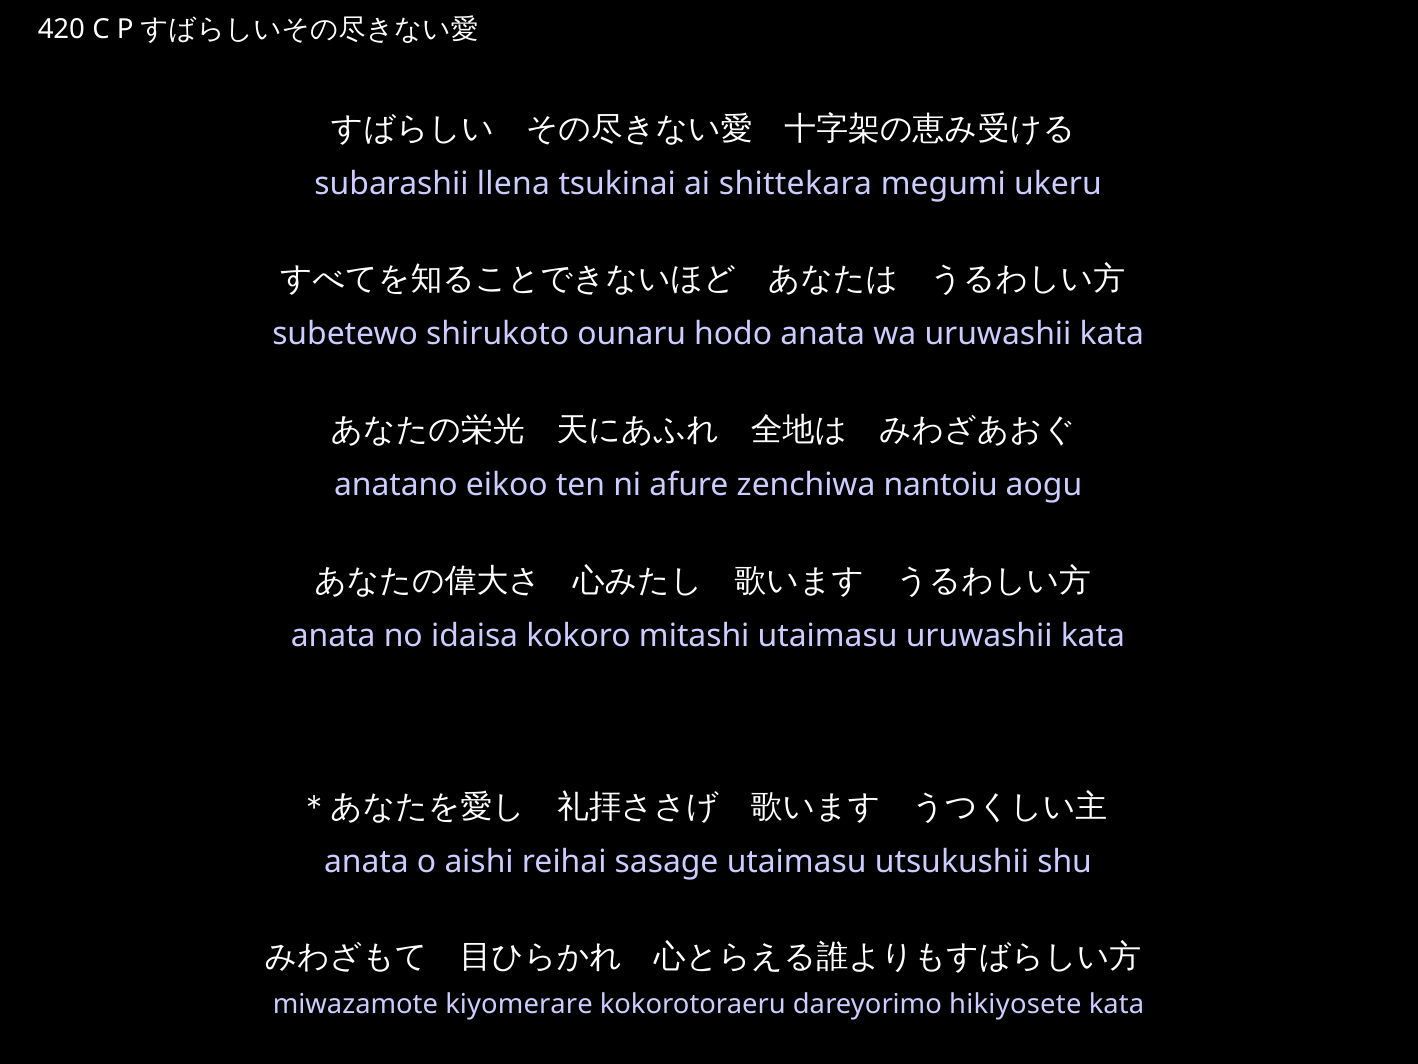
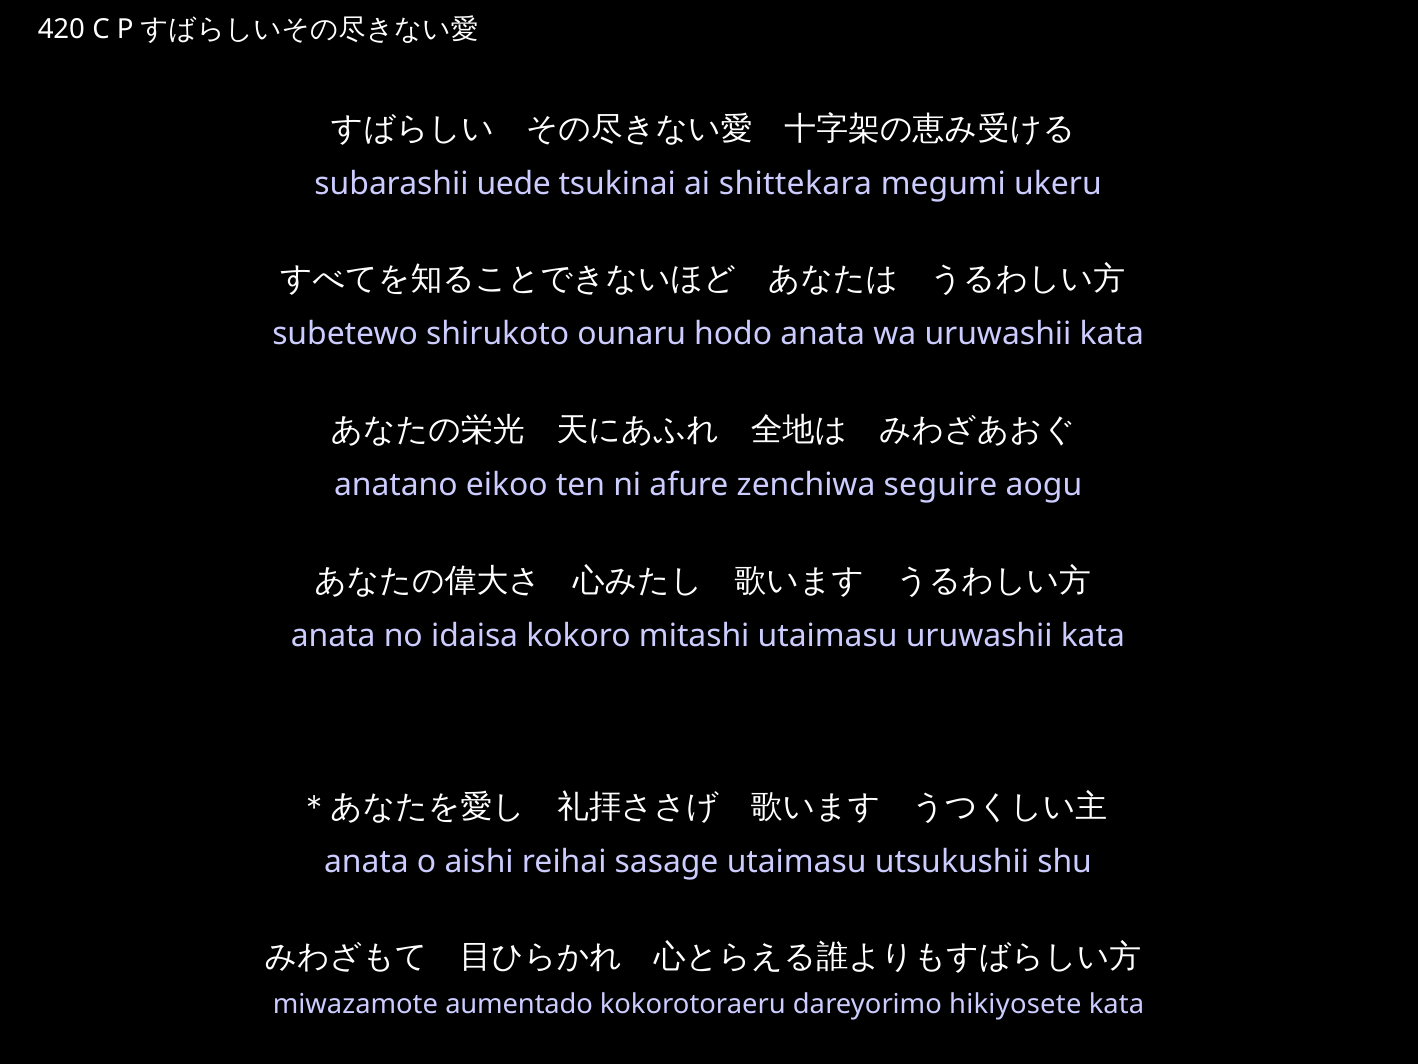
llena: llena -> uede
nantoiu: nantoiu -> seguire
kiyomerare: kiyomerare -> aumentado
